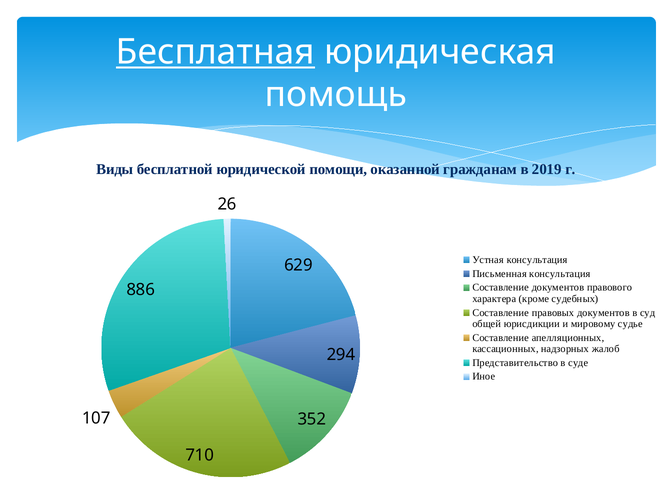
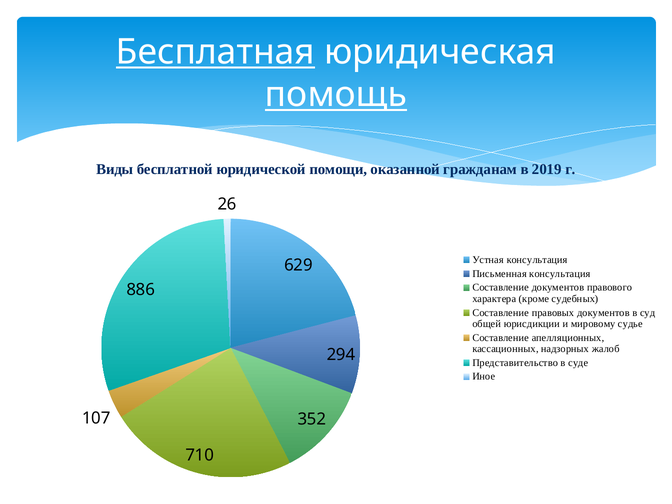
помощь underline: none -> present
